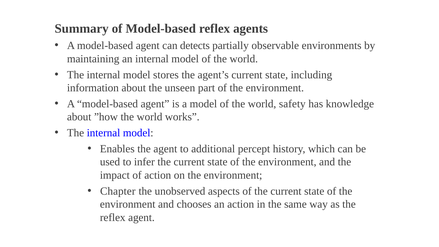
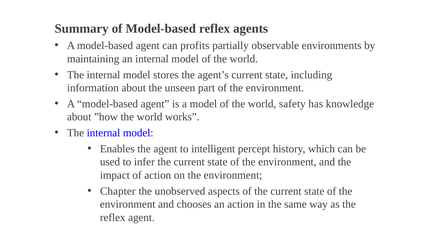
detects: detects -> profits
additional: additional -> intelligent
